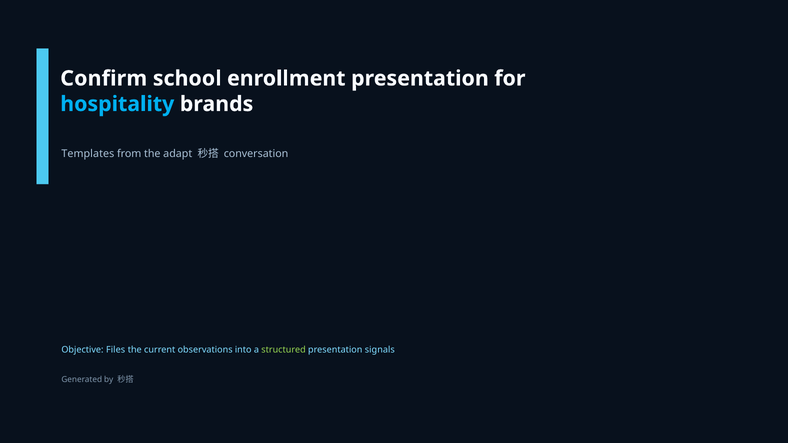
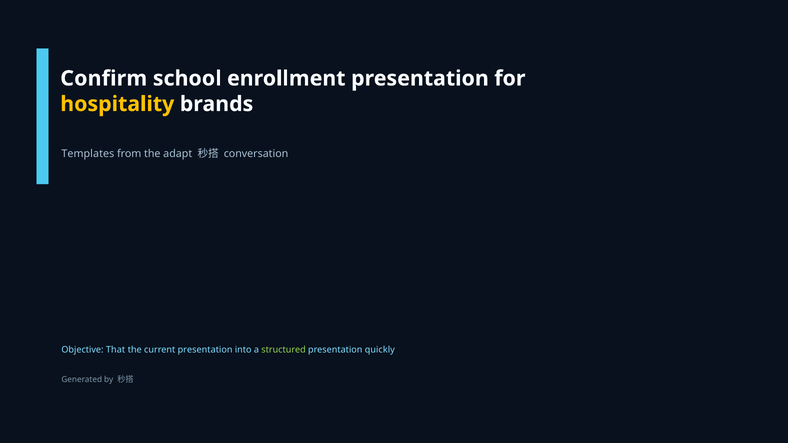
hospitality colour: light blue -> yellow
Files: Files -> That
current observations: observations -> presentation
signals: signals -> quickly
